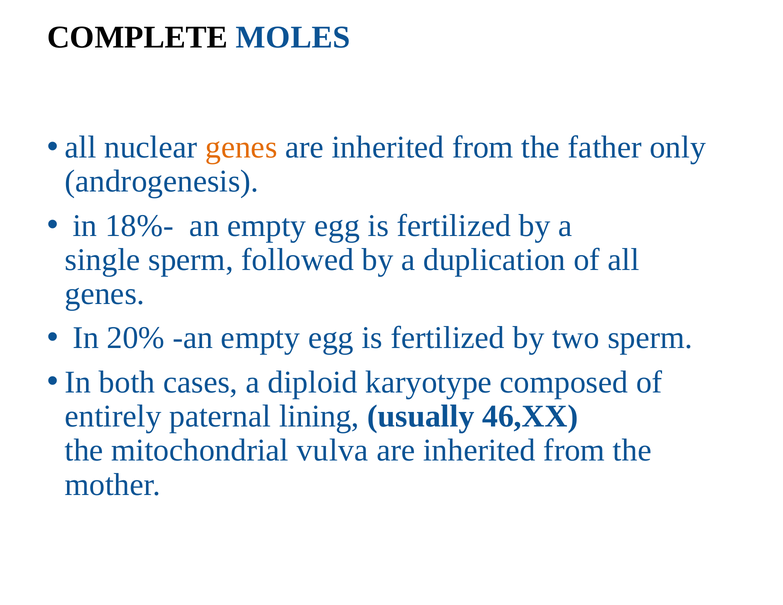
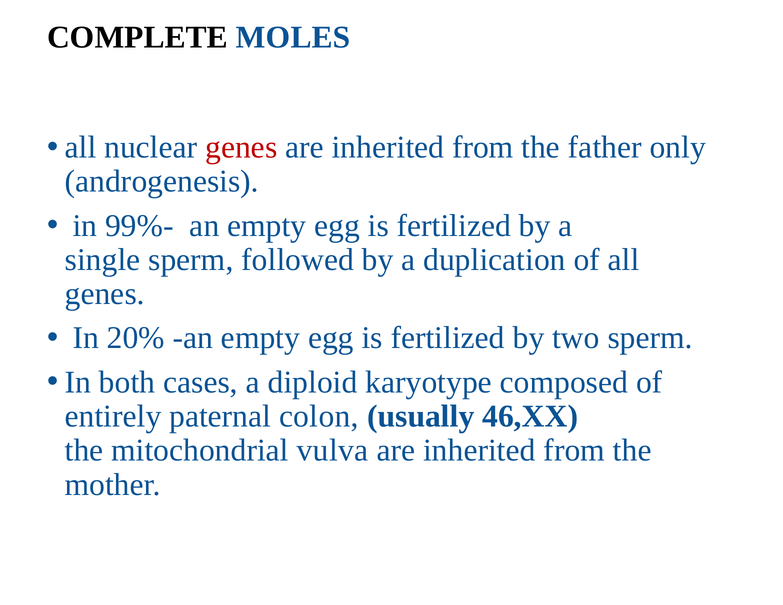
genes at (241, 147) colour: orange -> red
18%-: 18%- -> 99%-
lining: lining -> colon
